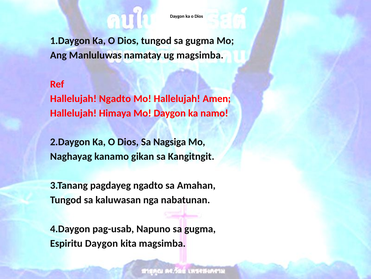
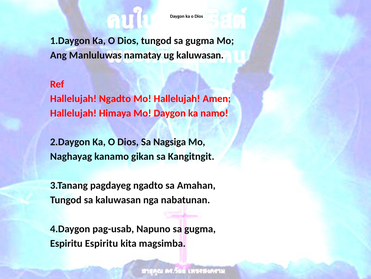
ug magsimba: magsimba -> kaluwasan
Espiritu Daygon: Daygon -> Espiritu
